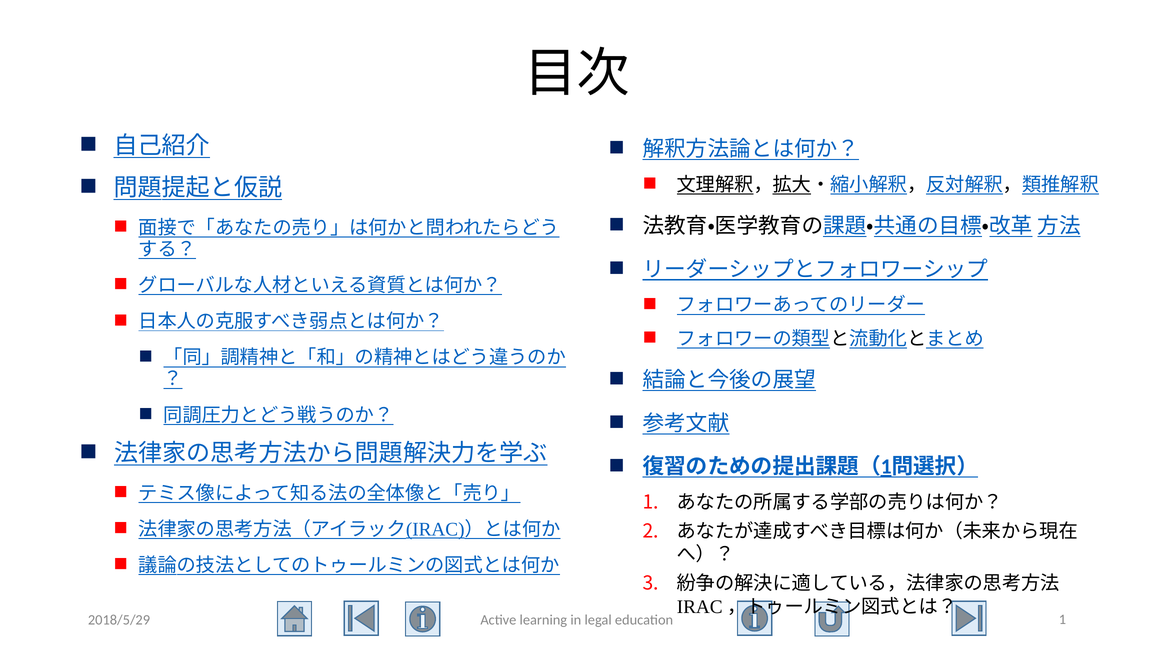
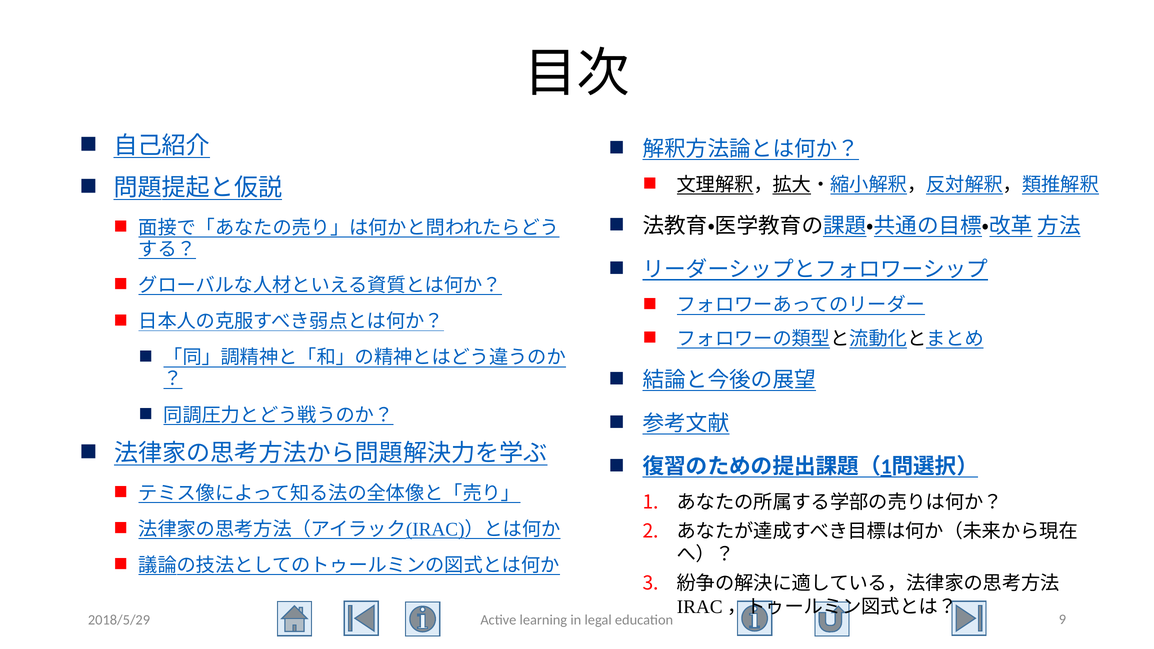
education 1: 1 -> 9
